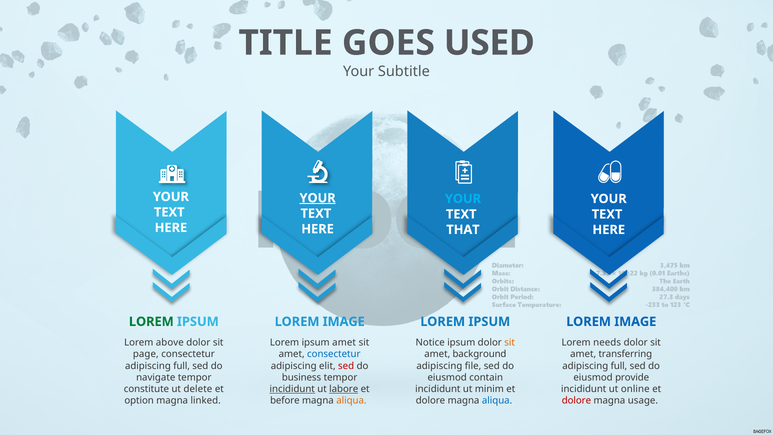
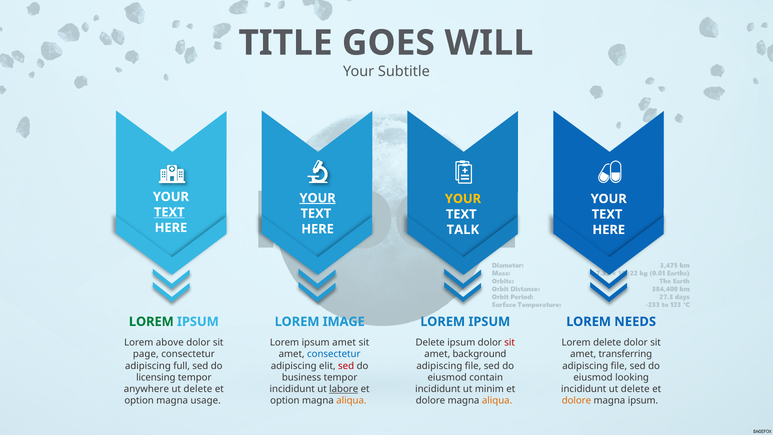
USED: USED -> WILL
YOUR at (463, 199) colour: light blue -> yellow
TEXT at (169, 212) underline: none -> present
THAT: THAT -> TALK
IMAGE at (635, 322): IMAGE -> NEEDS
Notice at (430, 343): Notice -> Delete
sit at (510, 343) colour: orange -> red
Lorem needs: needs -> delete
full at (619, 366): full -> file
navigate: navigate -> licensing
provide: provide -> looking
constitute: constitute -> anywhere
incididunt at (292, 389) underline: present -> none
incididunt ut online: online -> delete
linked: linked -> usage
before at (285, 401): before -> option
aliqua at (497, 401) colour: blue -> orange
dolore at (576, 401) colour: red -> orange
magna usage: usage -> ipsum
